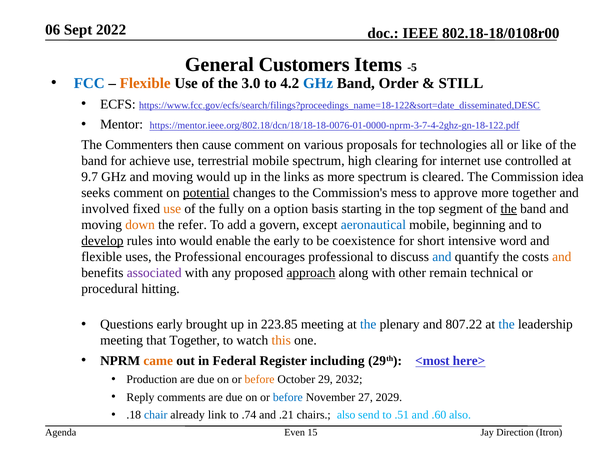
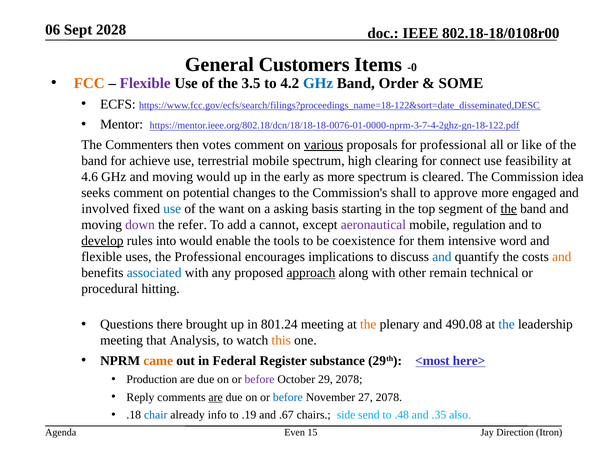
2022: 2022 -> 2028
-5: -5 -> -0
FCC colour: blue -> orange
Flexible at (145, 83) colour: orange -> purple
3.0: 3.0 -> 3.5
STILL: STILL -> SOME
cause: cause -> votes
various underline: none -> present
for technologies: technologies -> professional
internet: internet -> connect
controlled: controlled -> feasibility
9.7: 9.7 -> 4.6
links: links -> early
potential underline: present -> none
mess: mess -> shall
more together: together -> engaged
use at (172, 209) colour: orange -> blue
fully: fully -> want
option: option -> asking
down colour: orange -> purple
govern: govern -> cannot
aeronautical colour: blue -> purple
beginning: beginning -> regulation
the early: early -> tools
short: short -> them
encourages professional: professional -> implications
associated colour: purple -> blue
Questions early: early -> there
223.85: 223.85 -> 801.24
the at (368, 325) colour: blue -> orange
807.22: 807.22 -> 490.08
that Together: Together -> Analysis
including: including -> substance
before at (260, 380) colour: orange -> purple
29 2032: 2032 -> 2078
are at (216, 398) underline: none -> present
27 2029: 2029 -> 2078
link: link -> info
.74: .74 -> .19
.21: .21 -> .67
chairs also: also -> side
.51: .51 -> .48
.60: .60 -> .35
